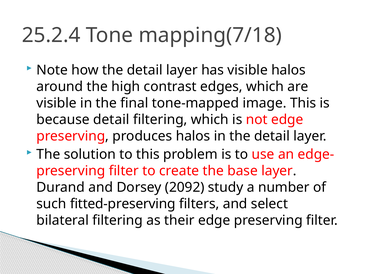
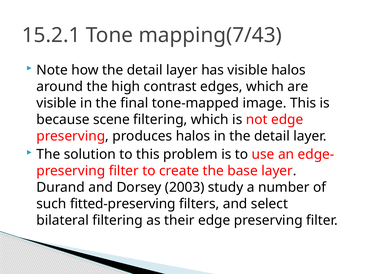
25.2.4: 25.2.4 -> 15.2.1
mapping(7/18: mapping(7/18 -> mapping(7/43
because detail: detail -> scene
2092: 2092 -> 2003
